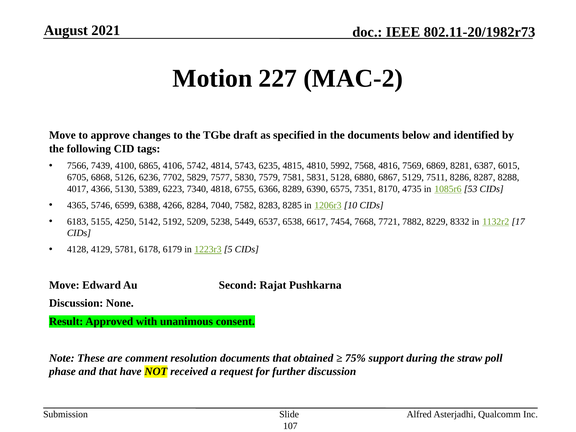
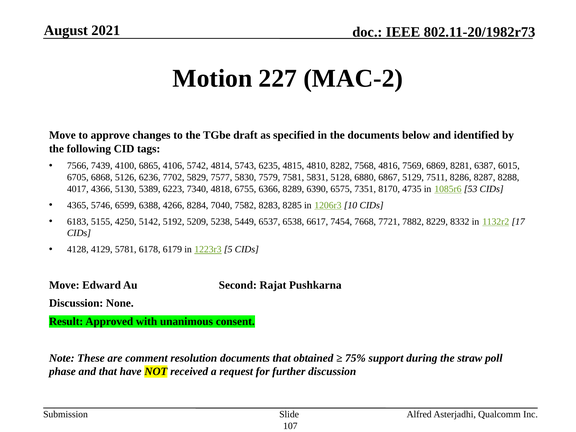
5992: 5992 -> 8282
